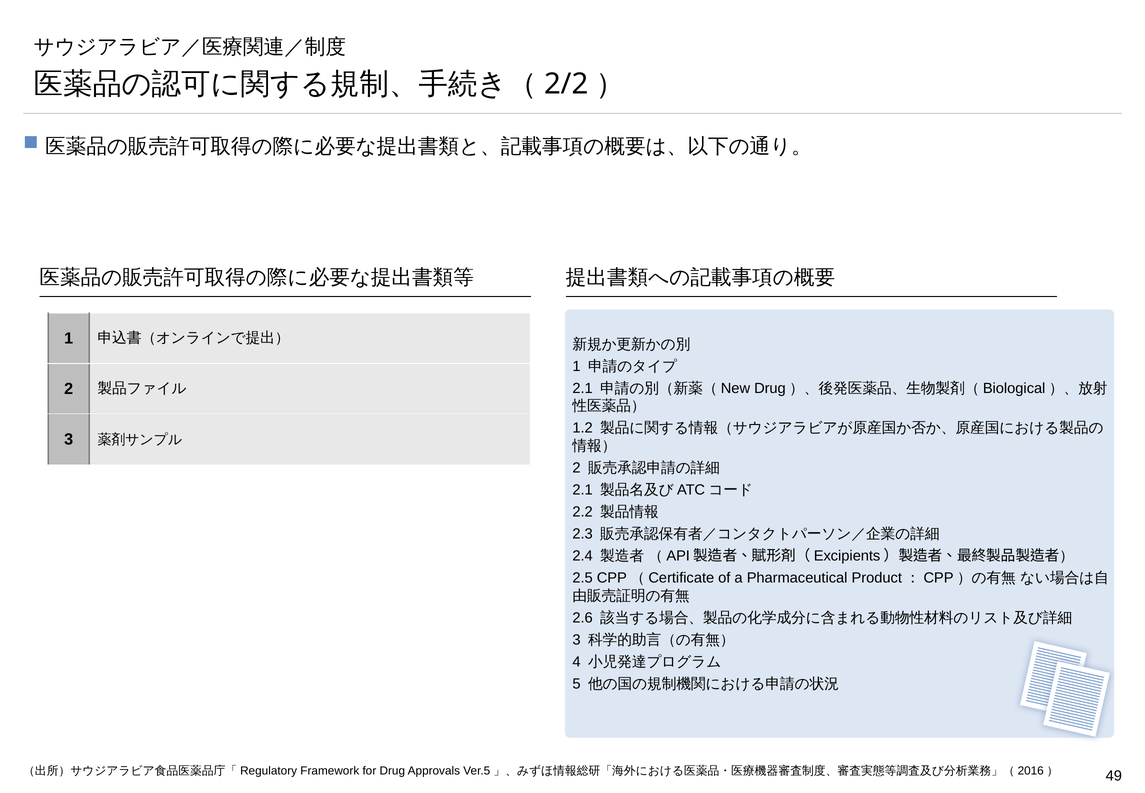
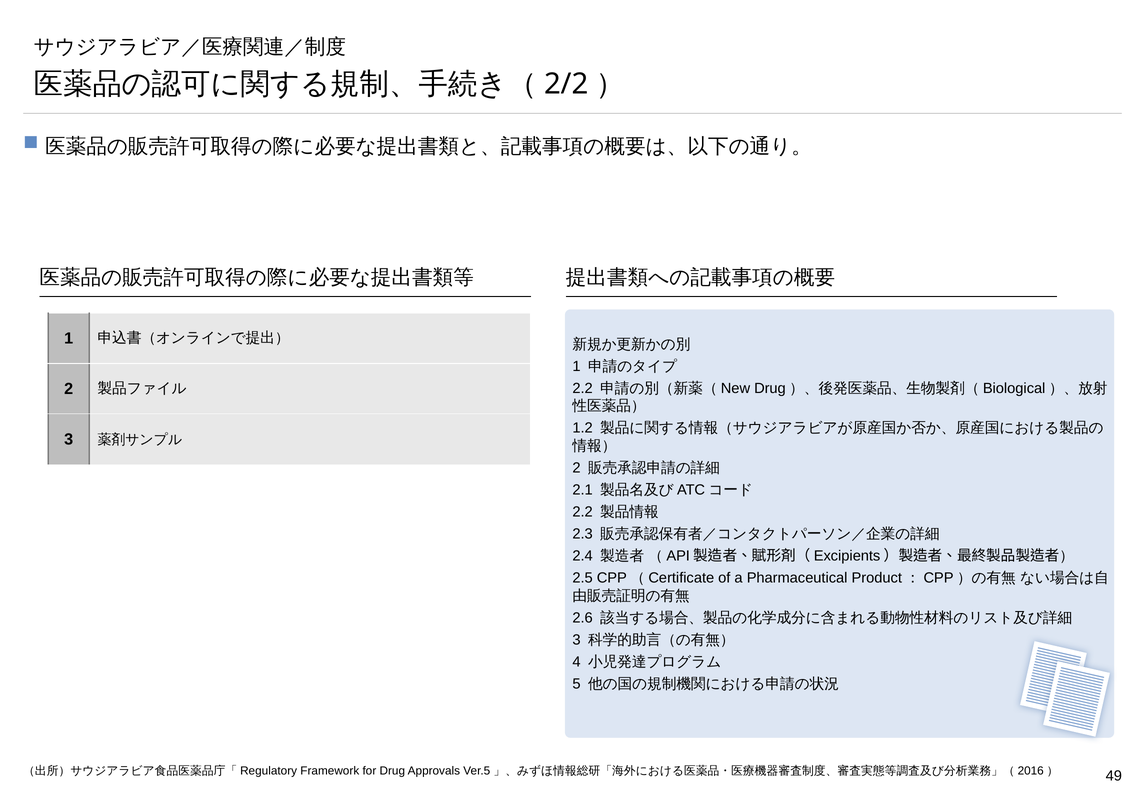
2.1 at (583, 388): 2.1 -> 2.2
